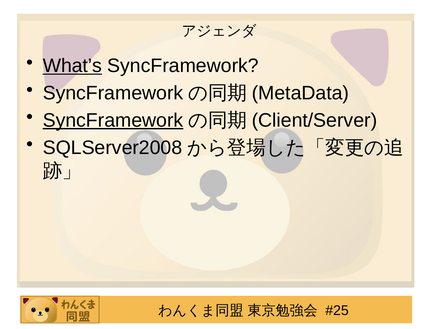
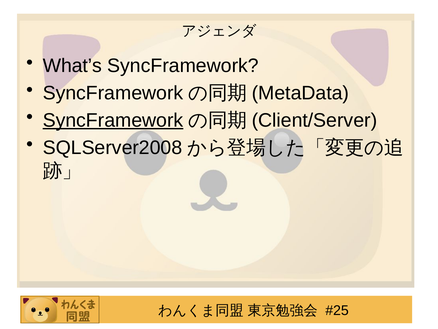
What’s underline: present -> none
